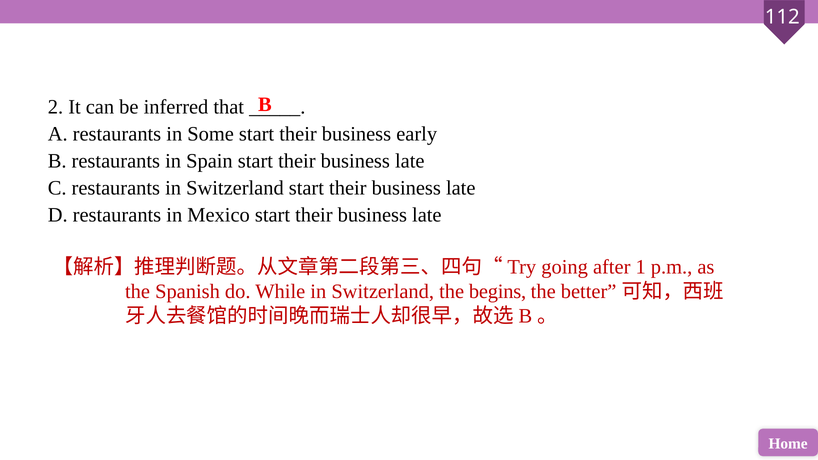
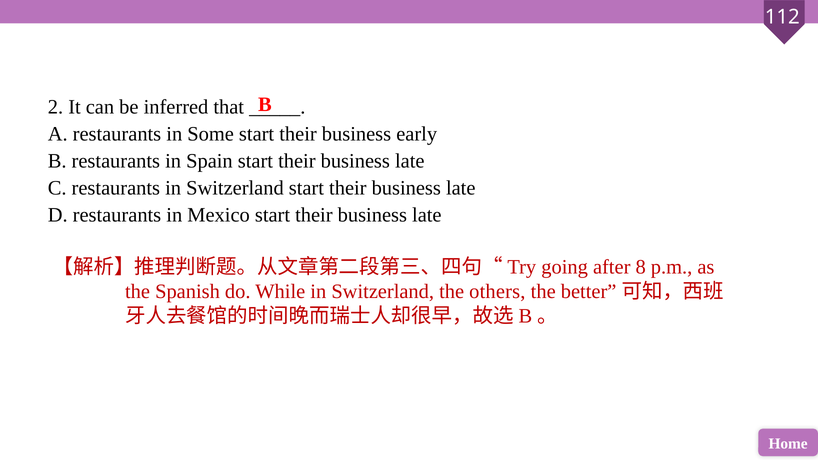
1: 1 -> 8
begins: begins -> others
